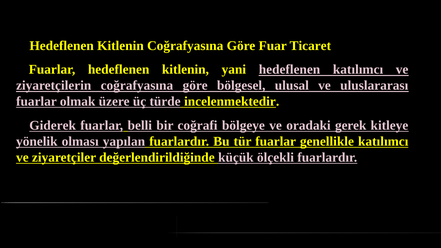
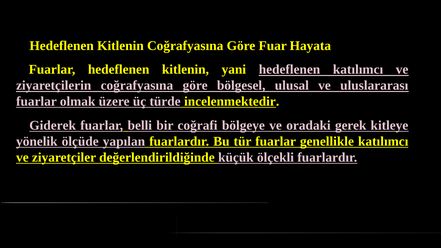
Ticaret: Ticaret -> Hayata
olması: olması -> ölçüde
